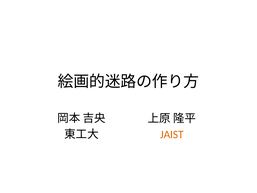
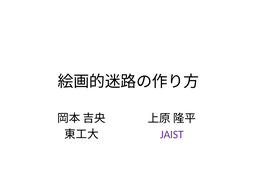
JAIST colour: orange -> purple
